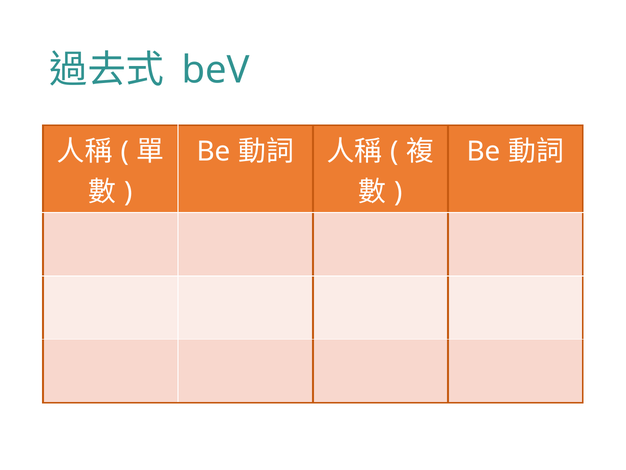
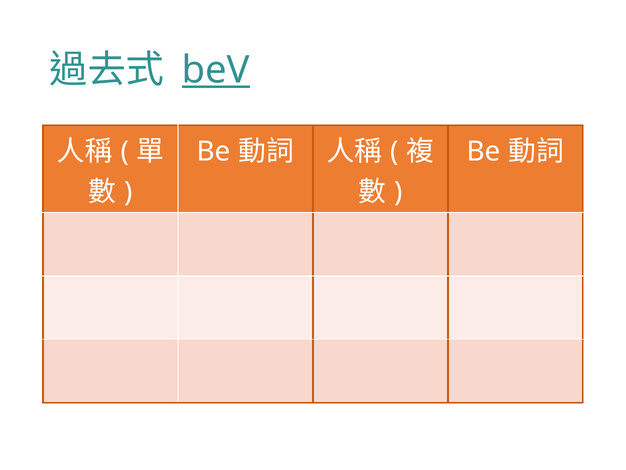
beV underline: none -> present
